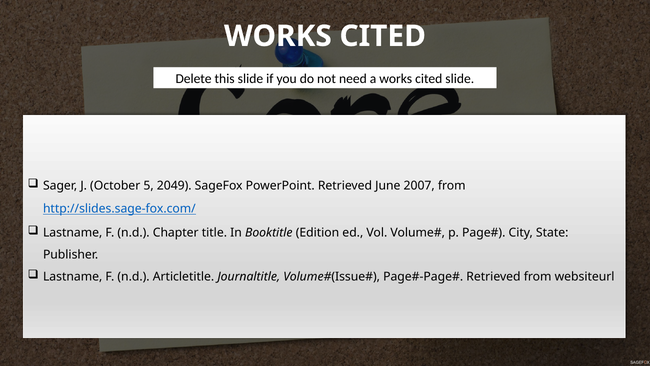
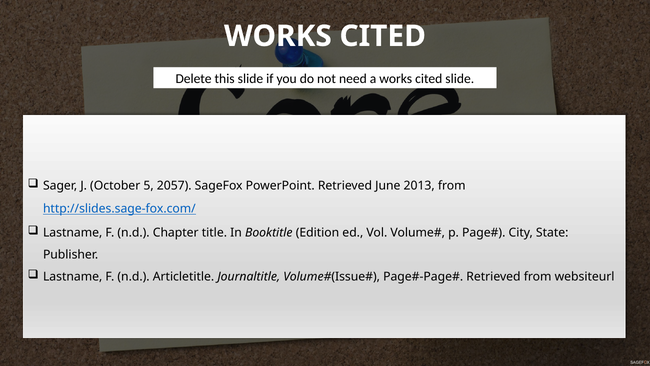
2049: 2049 -> 2057
2007: 2007 -> 2013
